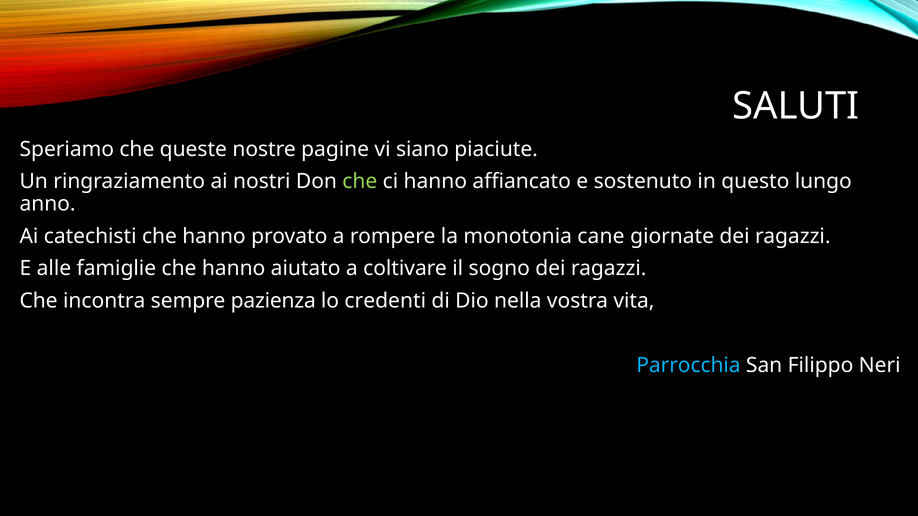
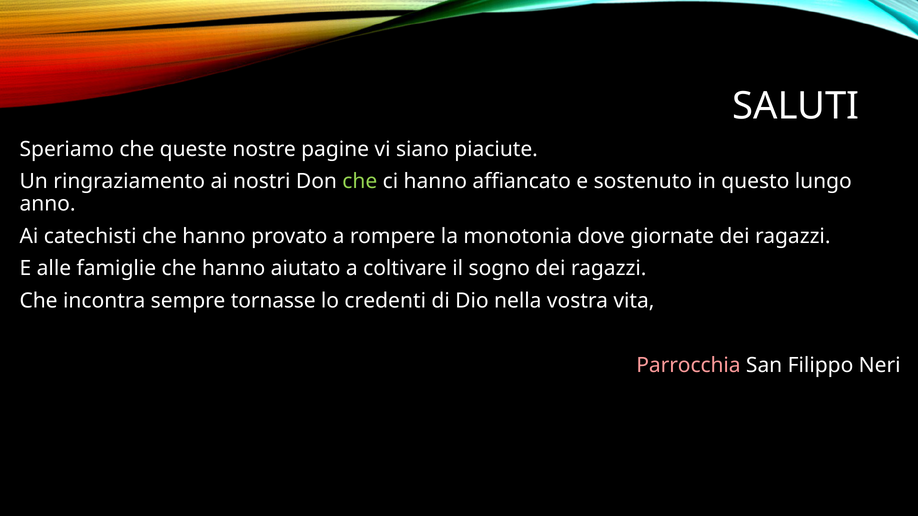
cane: cane -> dove
pazienza: pazienza -> tornasse
Parrocchia colour: light blue -> pink
